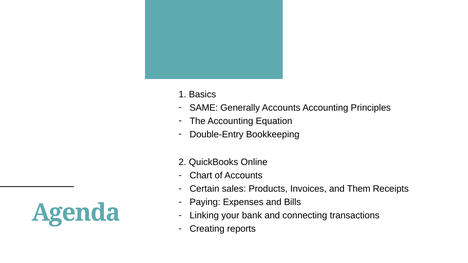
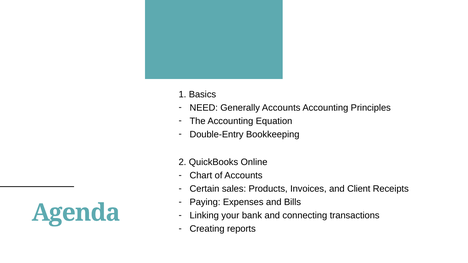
SAME: SAME -> NEED
Them: Them -> Client
